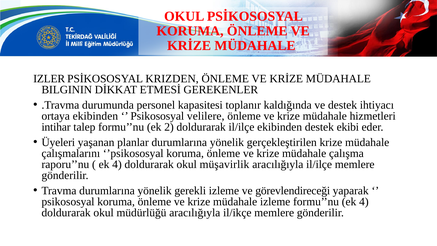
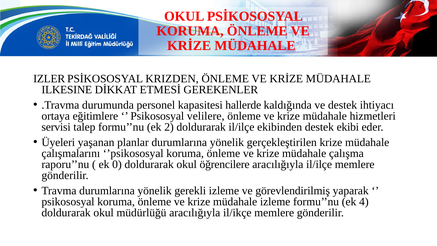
BILGININ: BILGININ -> ILKESINE
toplanır: toplanır -> hallerde
ortaya ekibinden: ekibinden -> eğitimlere
intihar: intihar -> servisi
4 at (117, 164): 4 -> 0
müşavirlik: müşavirlik -> öğrencilere
görevlendireceği: görevlendireceği -> görevlendirilmiş
